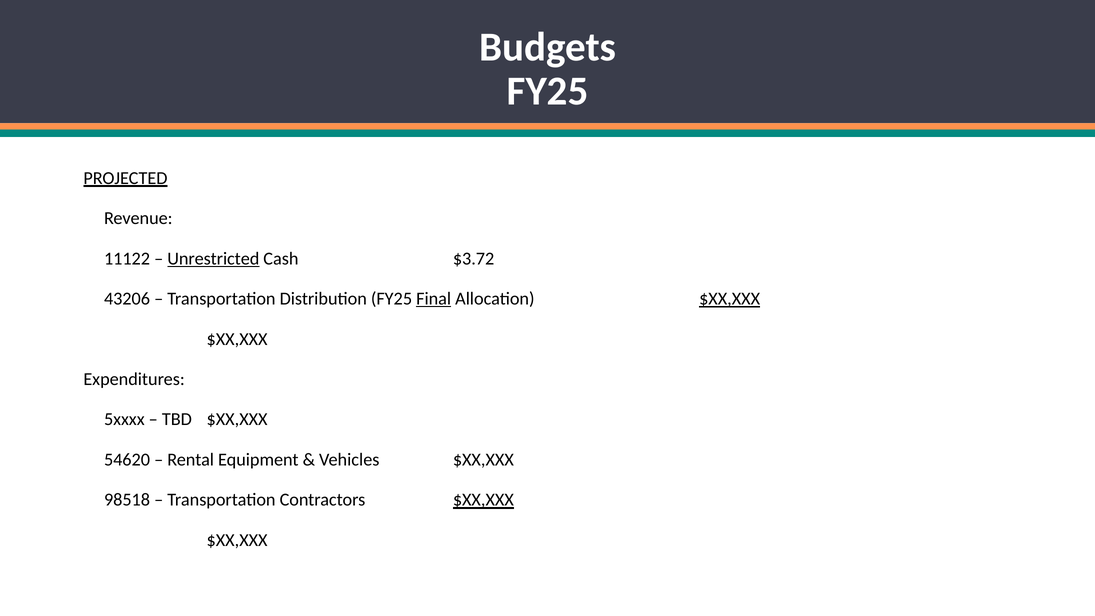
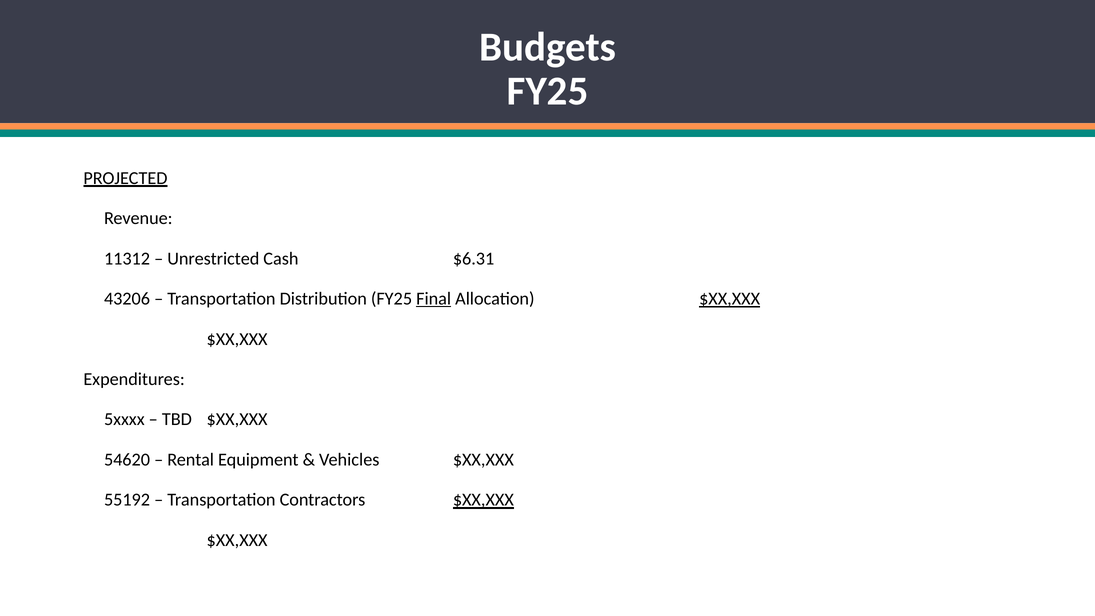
11122: 11122 -> 11312
Unrestricted underline: present -> none
$3.72: $3.72 -> $6.31
98518: 98518 -> 55192
